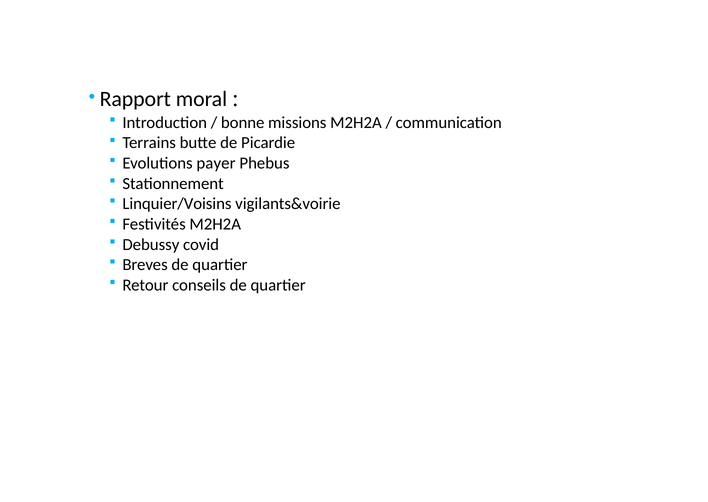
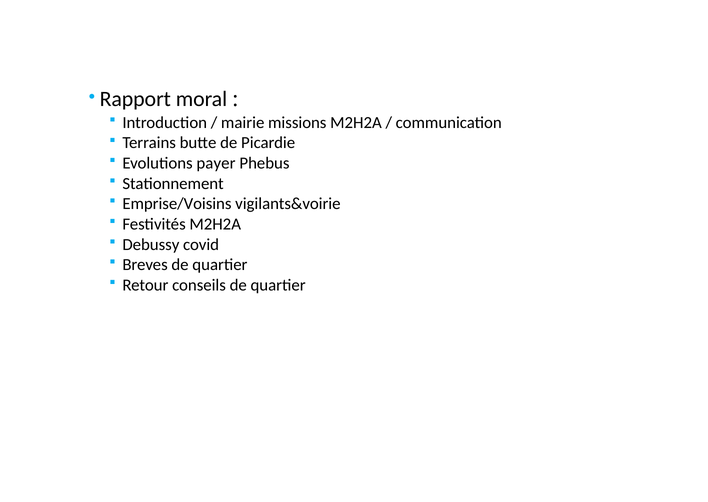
bonne: bonne -> mairie
Linquier/Voisins: Linquier/Voisins -> Emprise/Voisins
